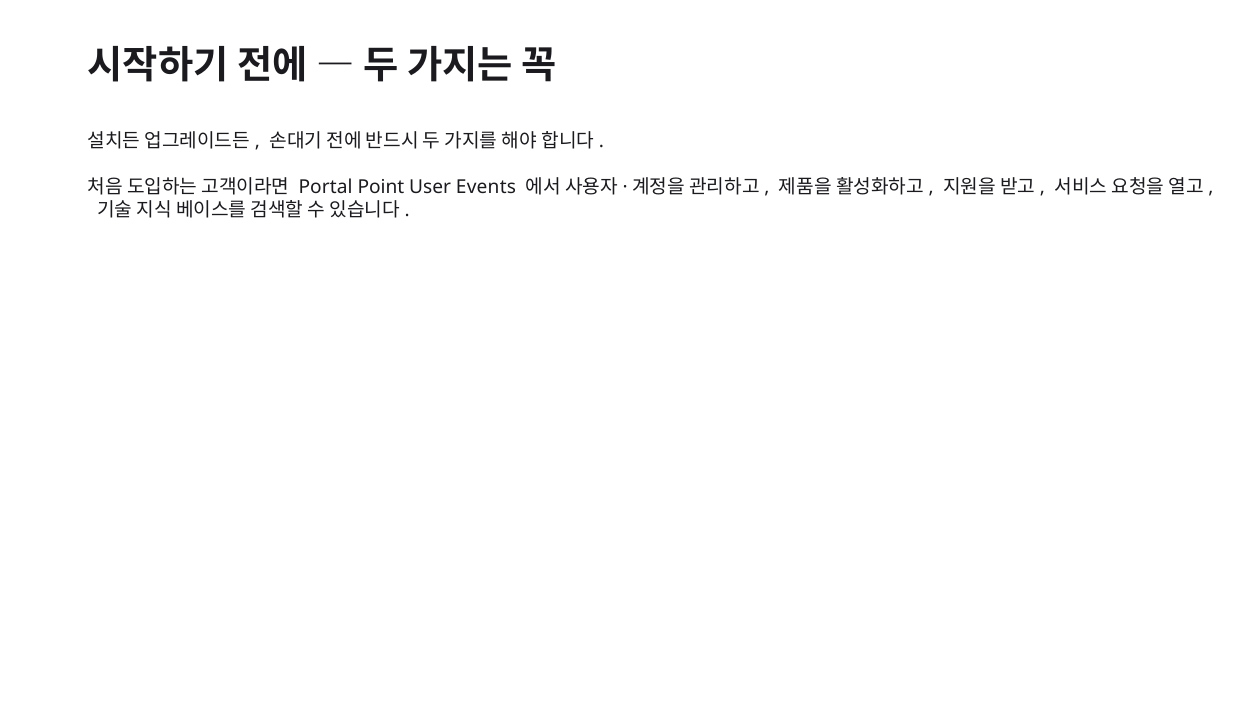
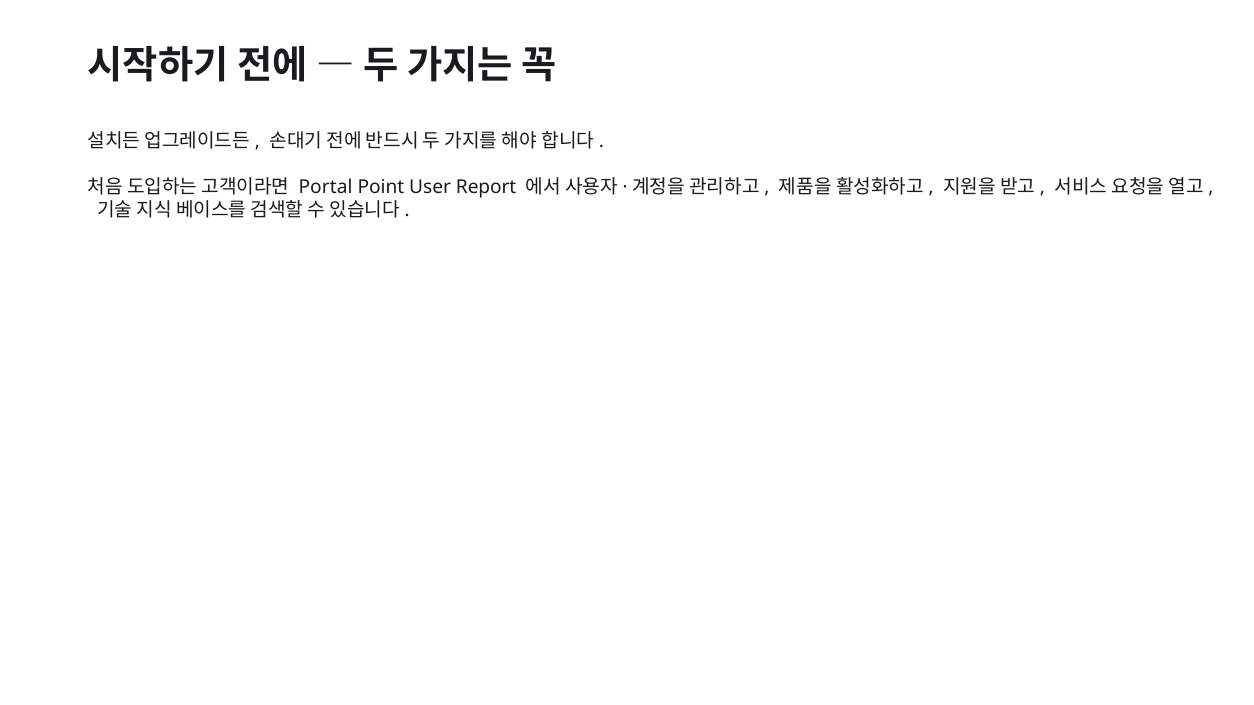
Events: Events -> Report
